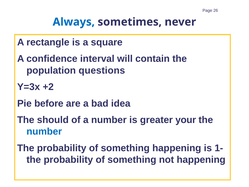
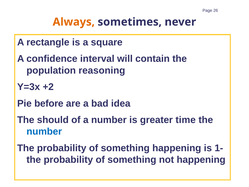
Always colour: blue -> orange
questions: questions -> reasoning
your: your -> time
